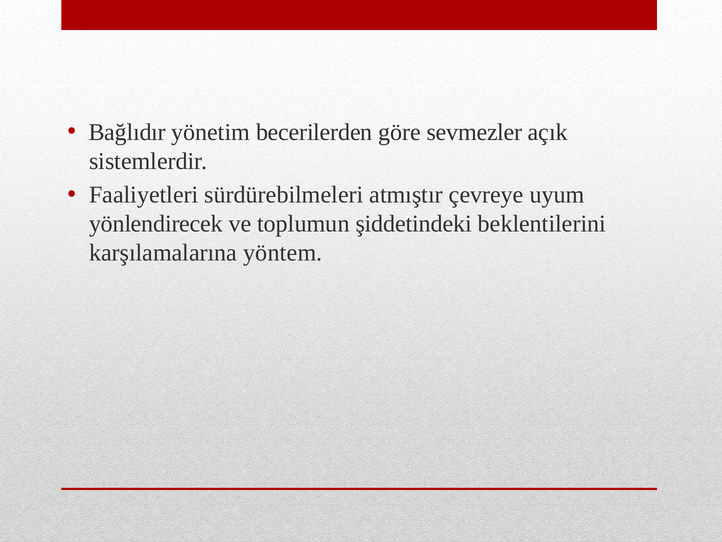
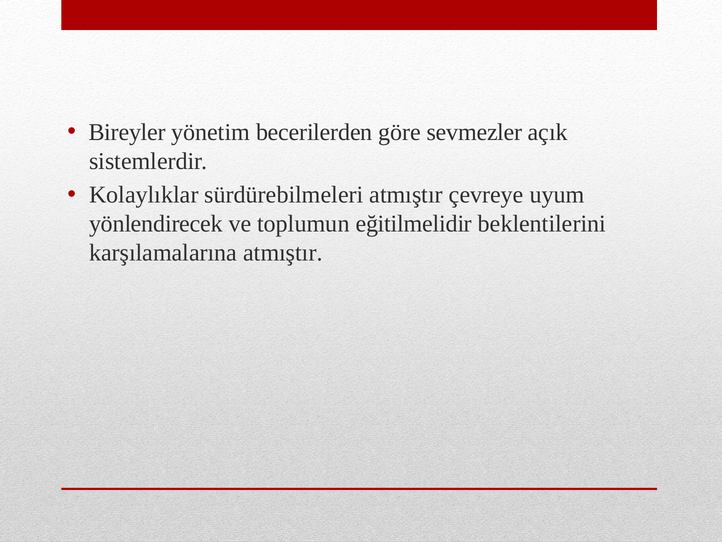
Bağlıdır: Bağlıdır -> Bireyler
Faaliyetleri: Faaliyetleri -> Kolaylıklar
şiddetindeki: şiddetindeki -> eğitilmelidir
karşılamalarına yöntem: yöntem -> atmıştır
